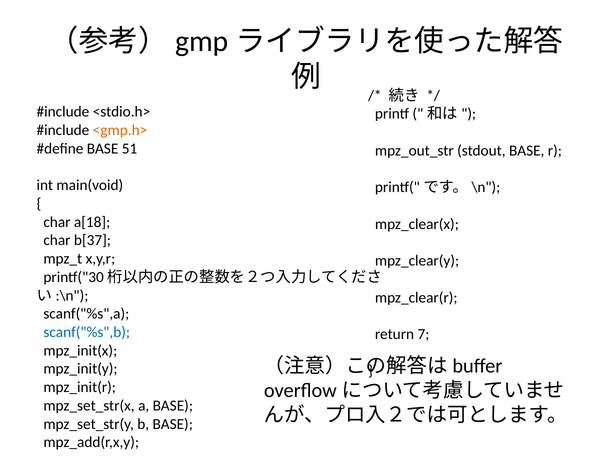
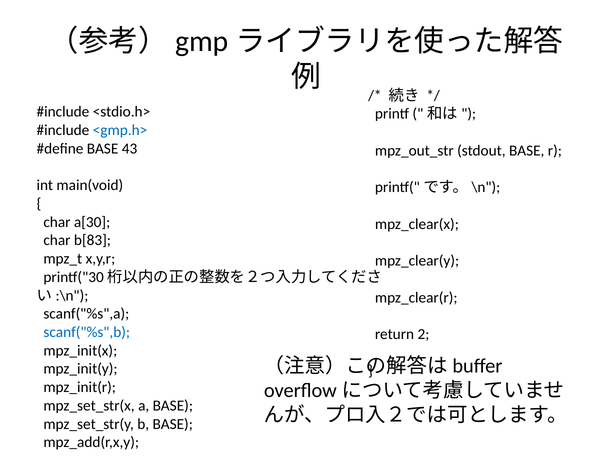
<gmp.h> colour: orange -> blue
51: 51 -> 43
a[18: a[18 -> a[30
b[37: b[37 -> b[83
7: 7 -> 2
